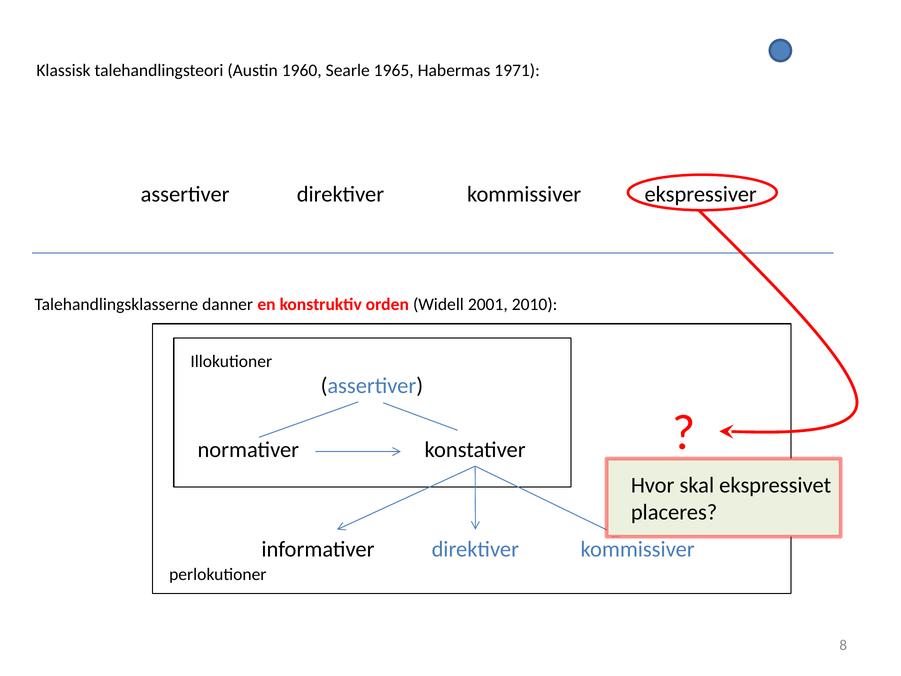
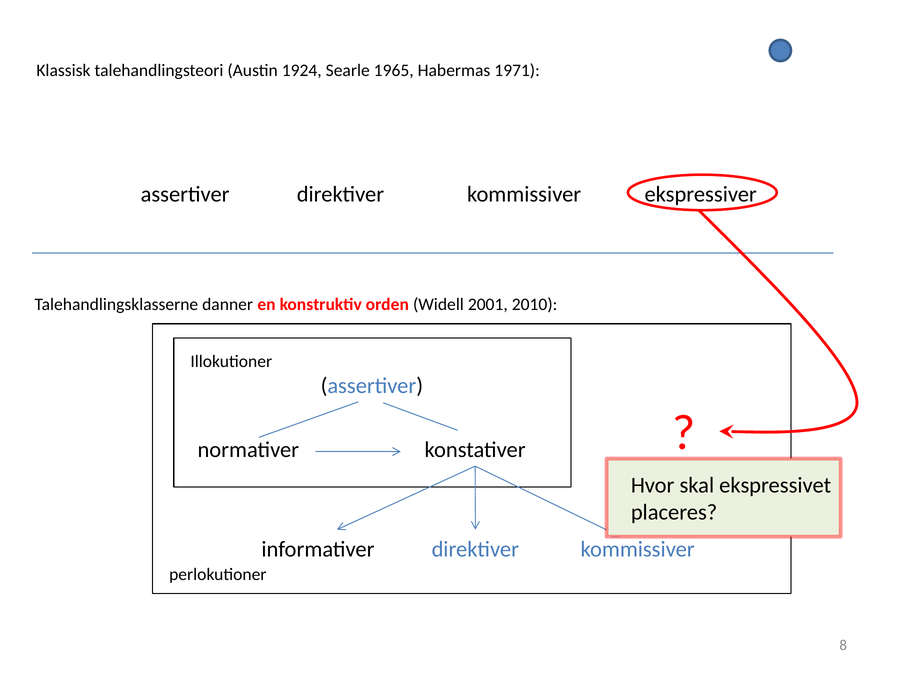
1960: 1960 -> 1924
